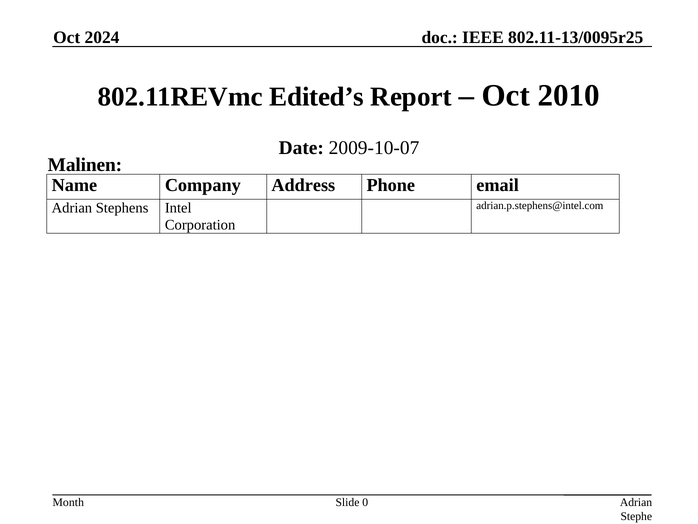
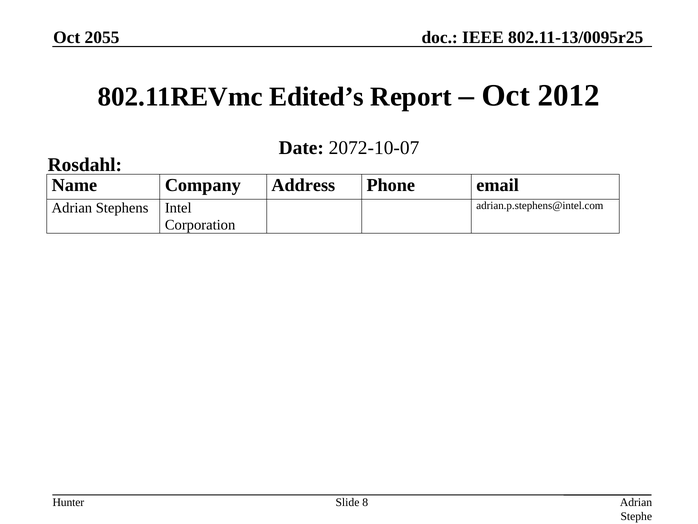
2024: 2024 -> 2055
2010: 2010 -> 2012
2009-10-07: 2009-10-07 -> 2072-10-07
Malinen: Malinen -> Rosdahl
Month: Month -> Hunter
0: 0 -> 8
